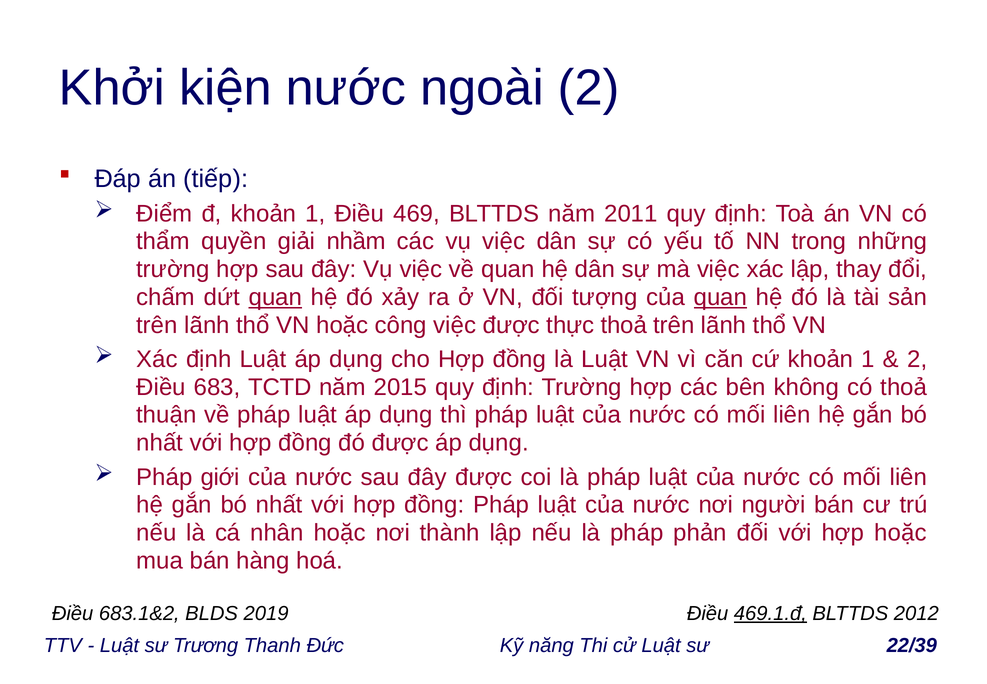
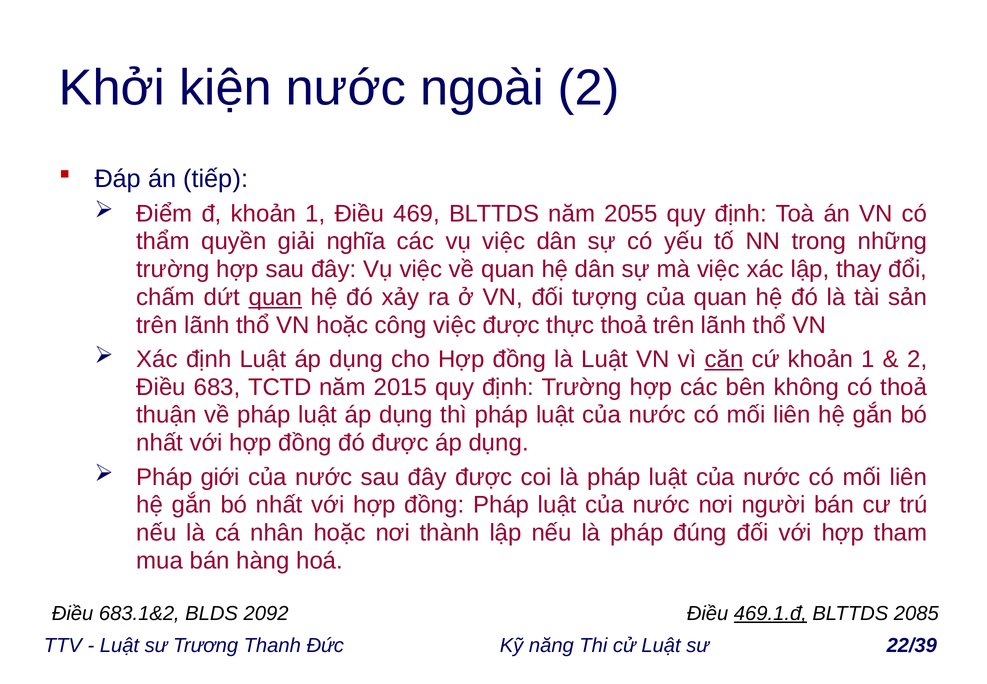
2011: 2011 -> 2055
nhầm: nhầm -> nghĩa
quan at (720, 297) underline: present -> none
căn underline: none -> present
phản: phản -> đúng
hợp hoặc: hoặc -> tham
2019: 2019 -> 2092
2012: 2012 -> 2085
